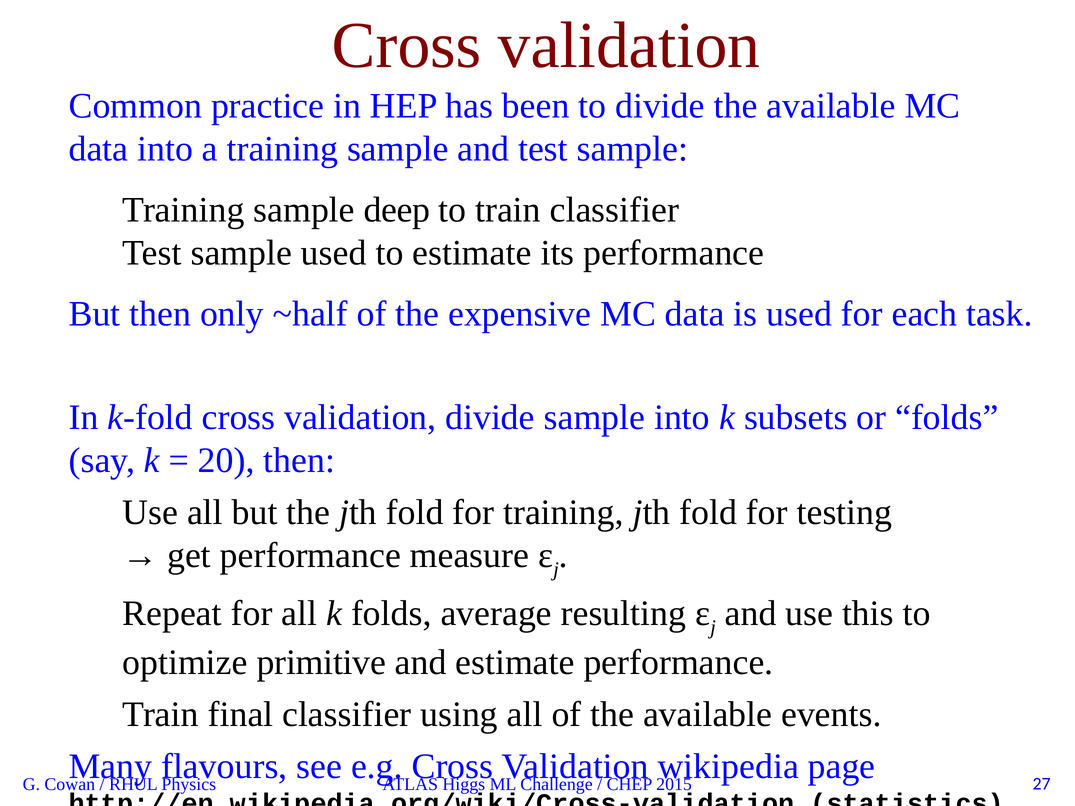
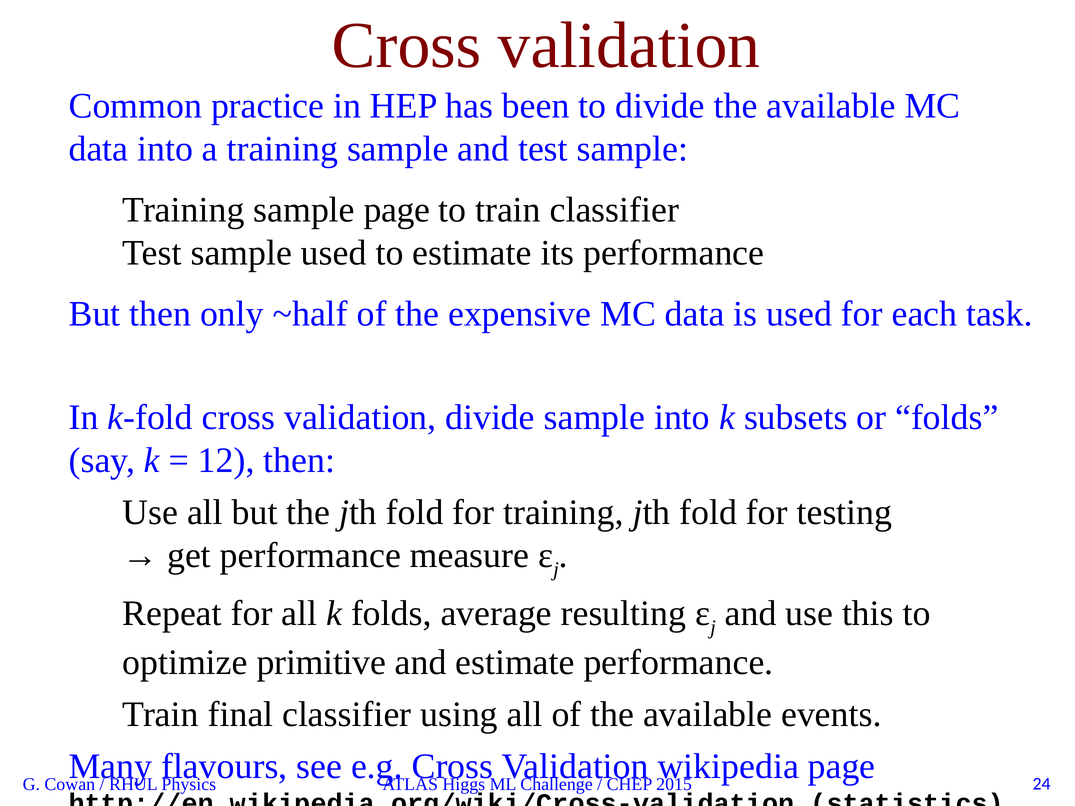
sample deep: deep -> page
20: 20 -> 12
27: 27 -> 24
